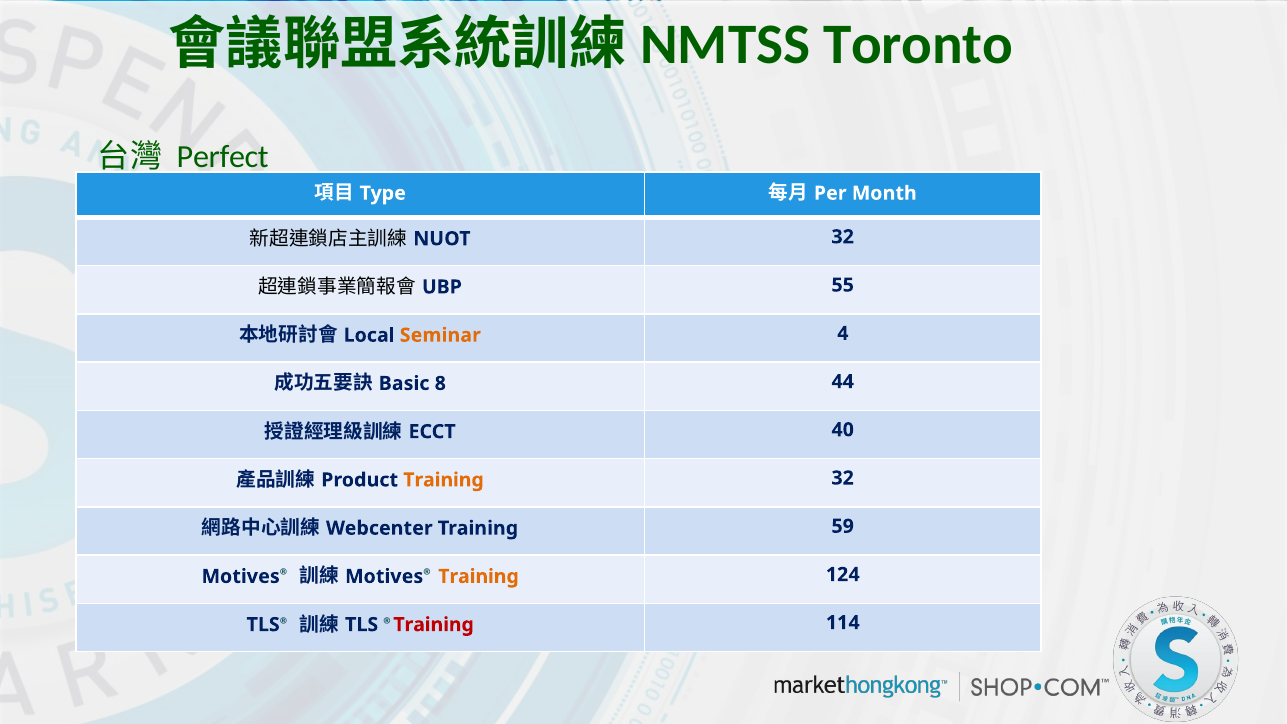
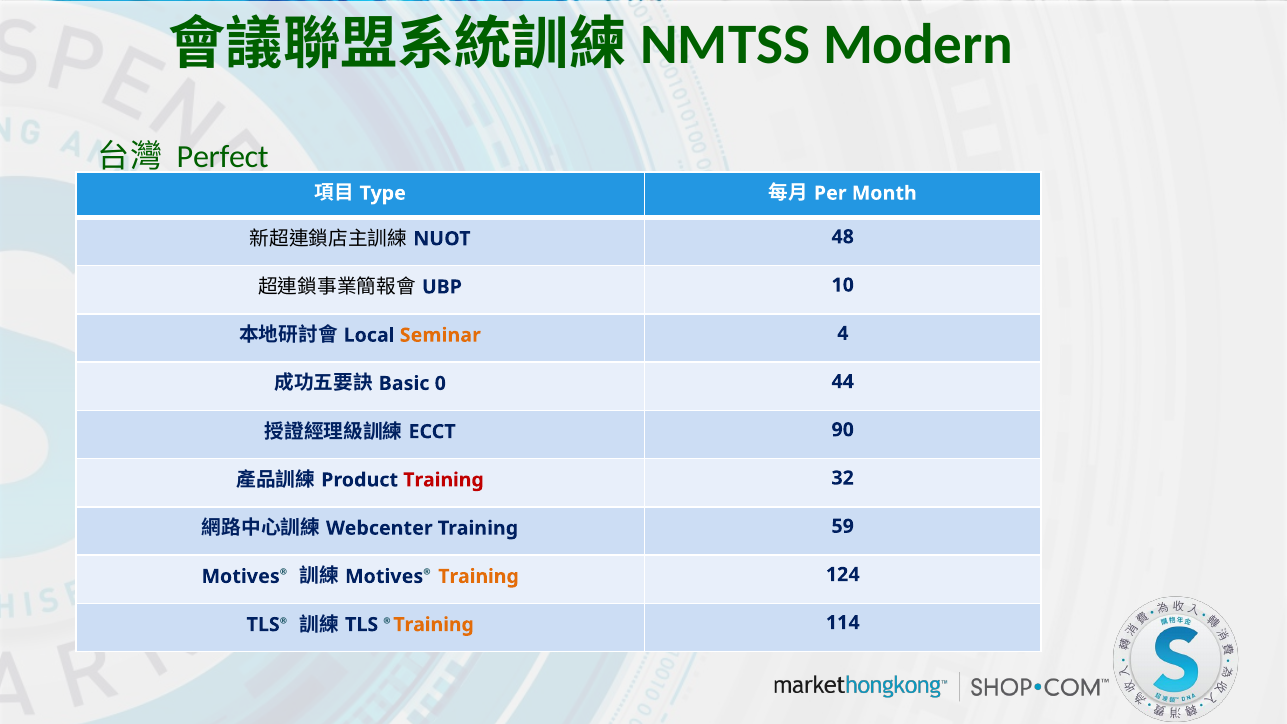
Toronto: Toronto -> Modern
32 at (843, 237): 32 -> 48
55: 55 -> 10
8: 8 -> 0
40: 40 -> 90
Training at (444, 480) colour: orange -> red
Training at (434, 625) colour: red -> orange
